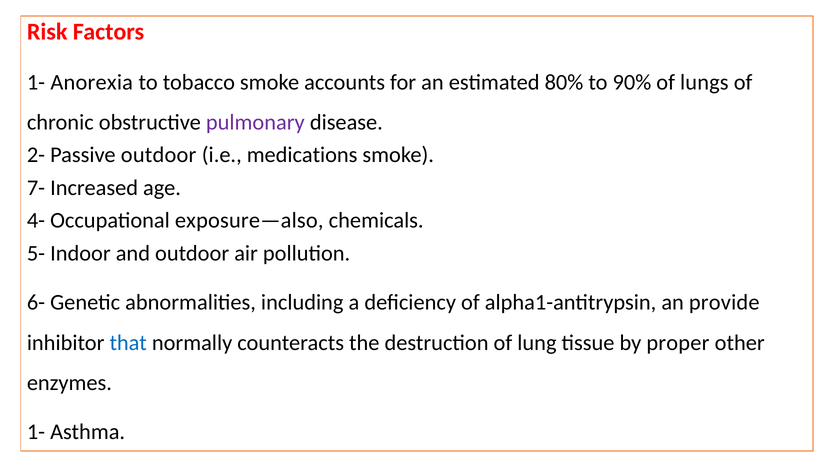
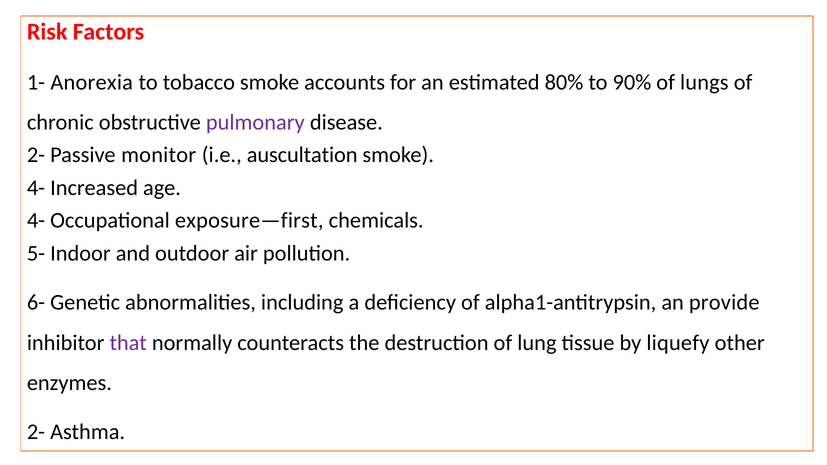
Passive outdoor: outdoor -> monitor
medications: medications -> auscultation
7- at (36, 188): 7- -> 4-
exposure—also: exposure—also -> exposure—first
that colour: blue -> purple
proper: proper -> liquefy
1- at (36, 432): 1- -> 2-
